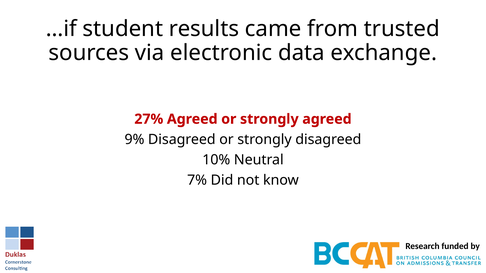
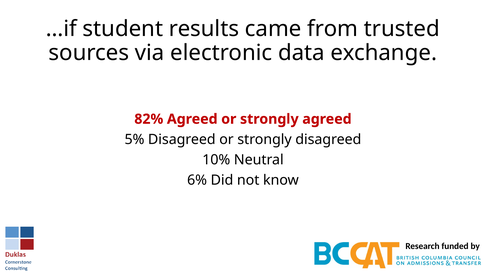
27%: 27% -> 82%
9%: 9% -> 5%
7%: 7% -> 6%
